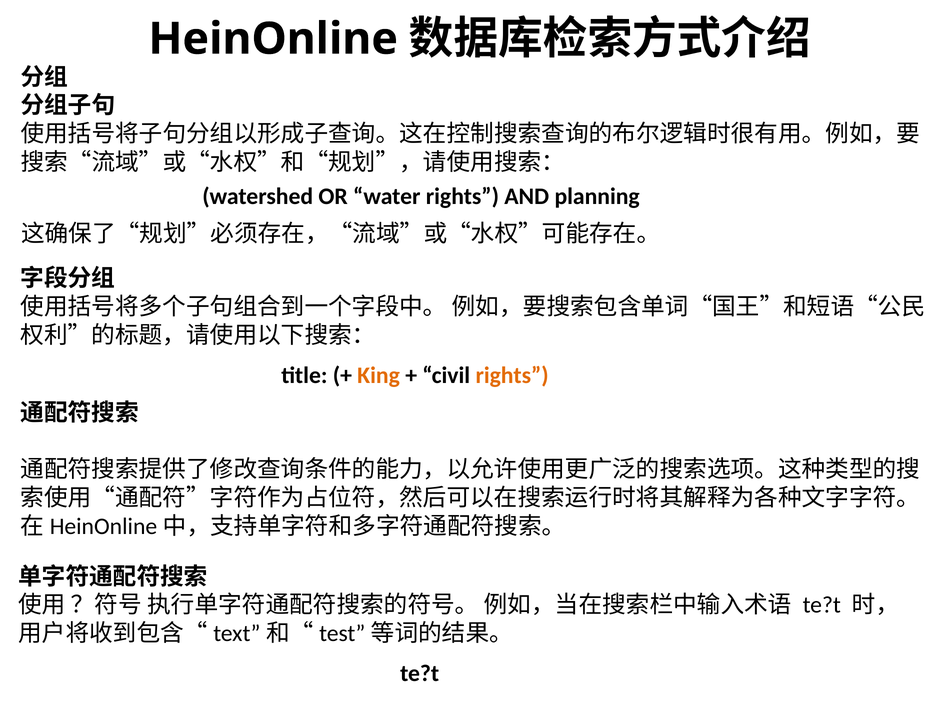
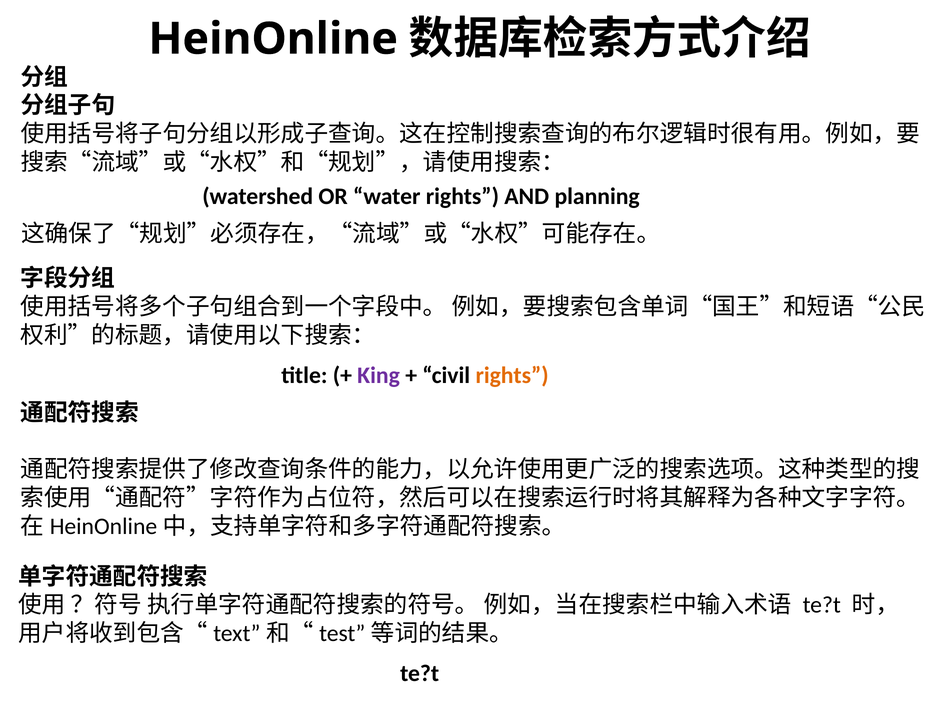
King colour: orange -> purple
